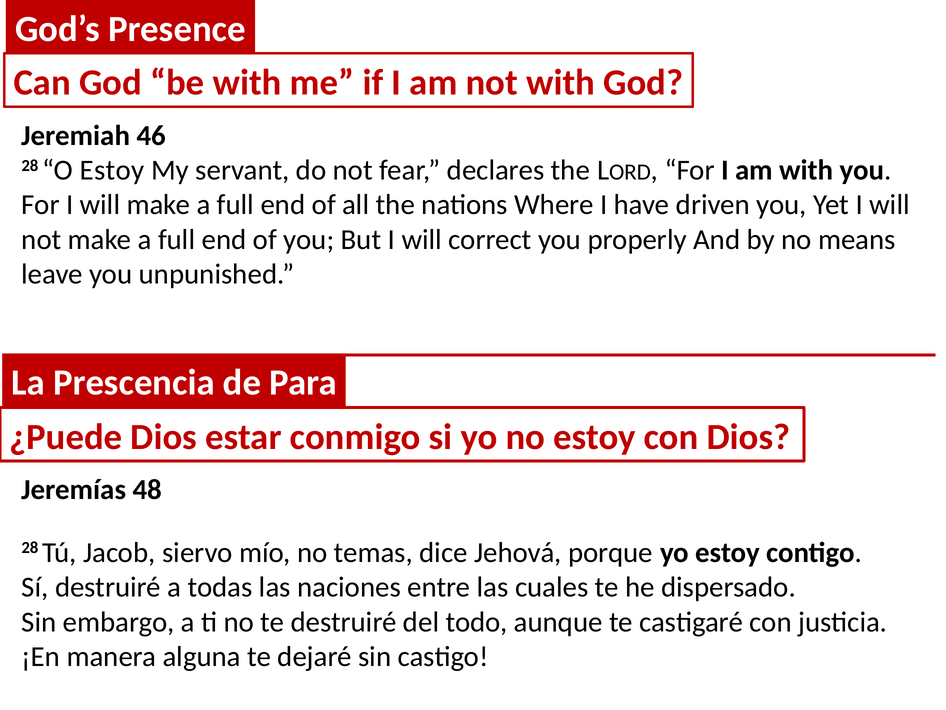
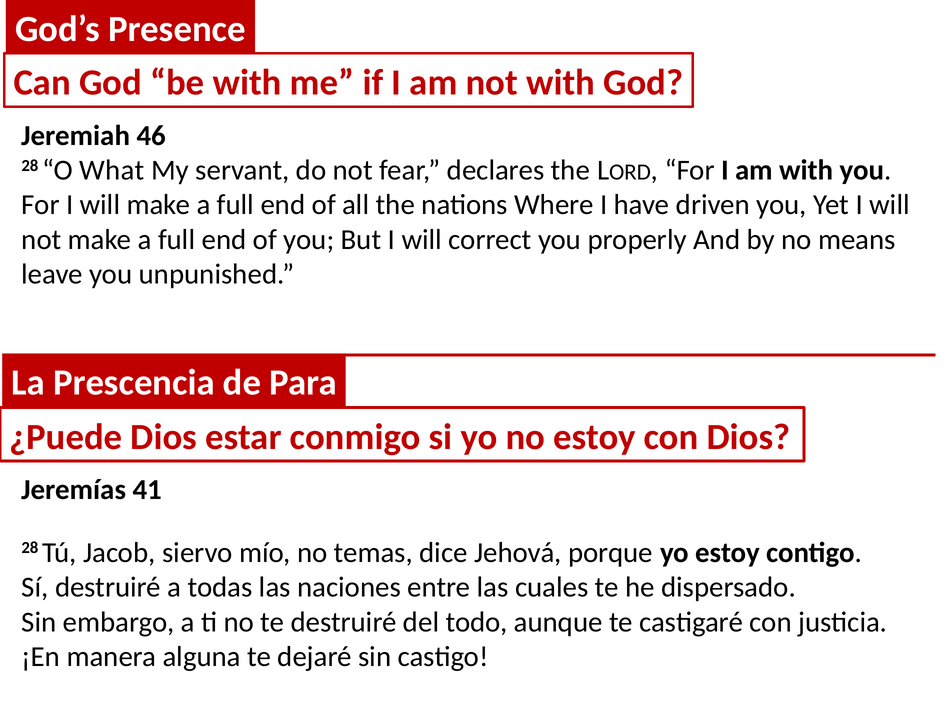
O Estoy: Estoy -> What
48: 48 -> 41
